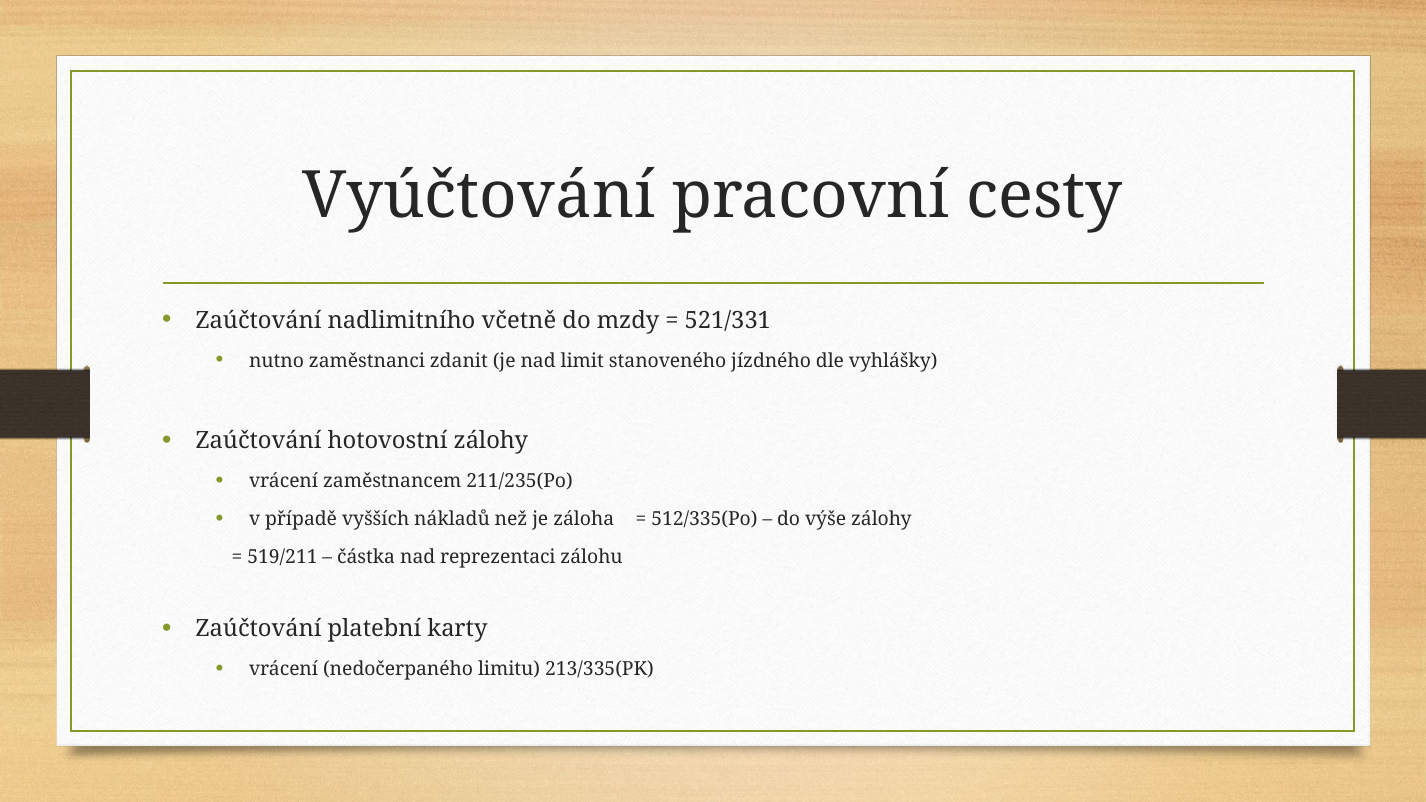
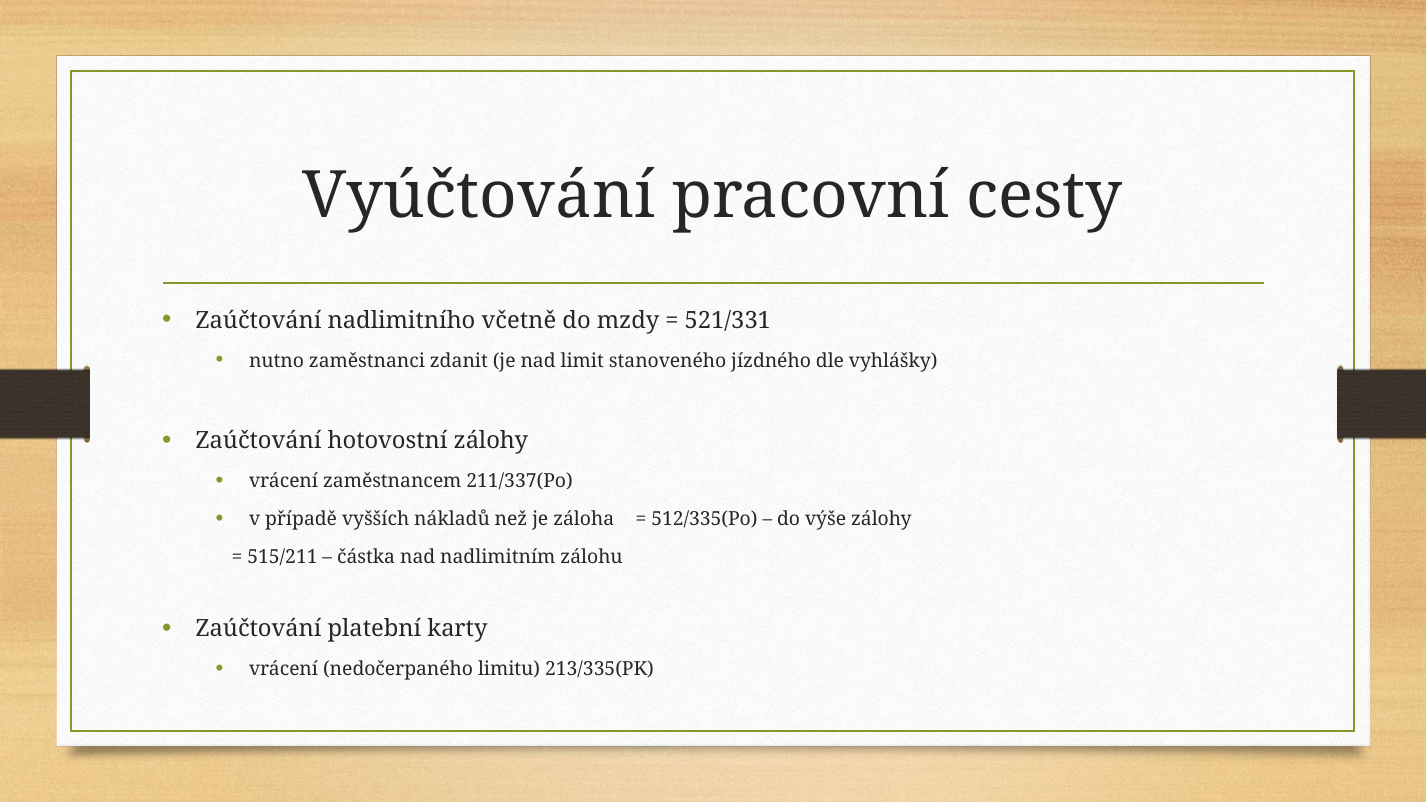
211/235(Po: 211/235(Po -> 211/337(Po
519/211: 519/211 -> 515/211
reprezentaci: reprezentaci -> nadlimitním
